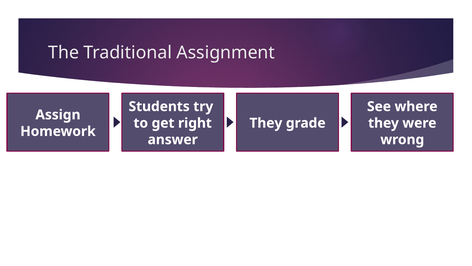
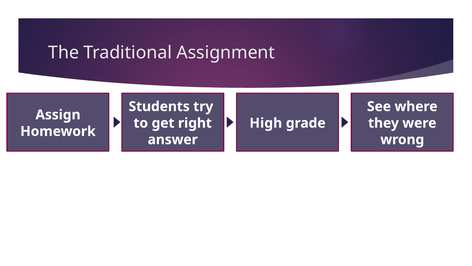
They at (266, 123): They -> High
